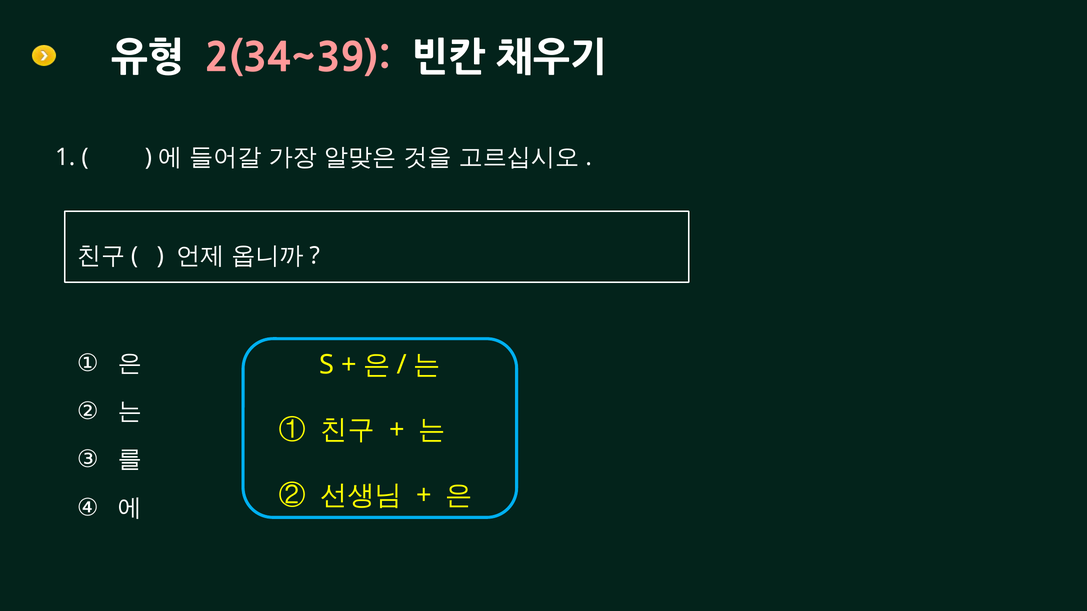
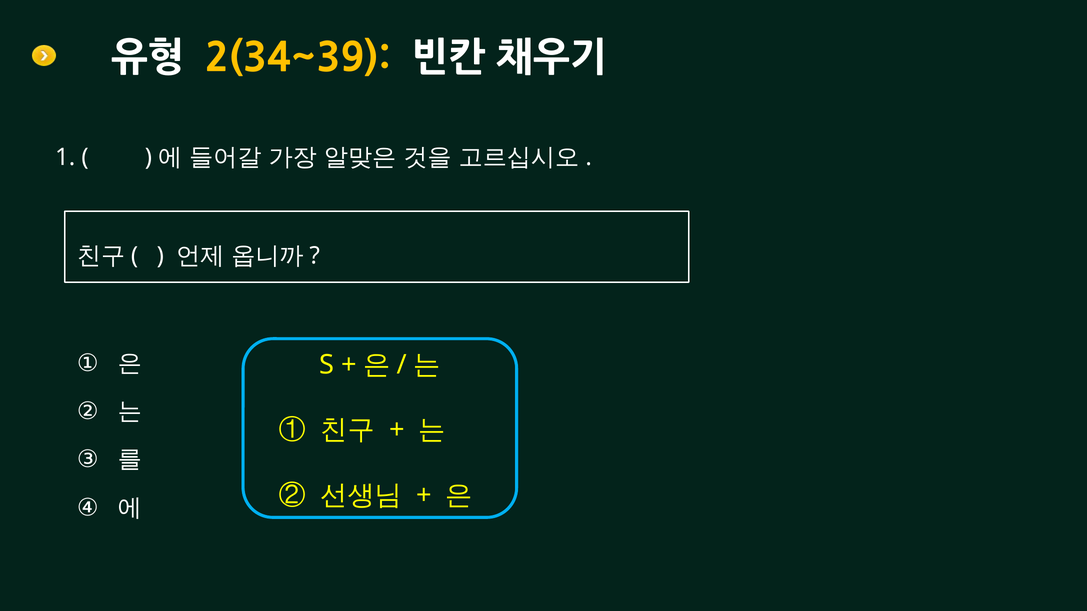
2(34~39 colour: pink -> yellow
